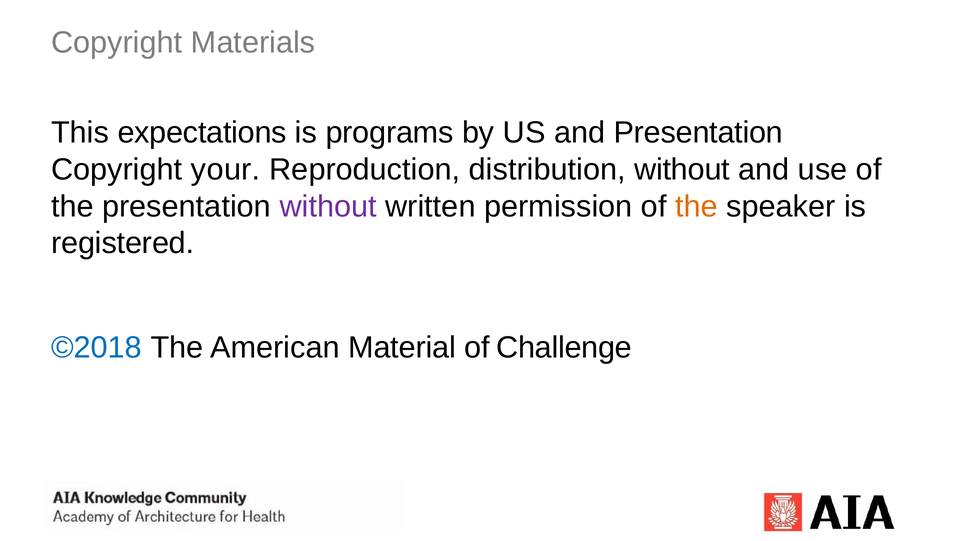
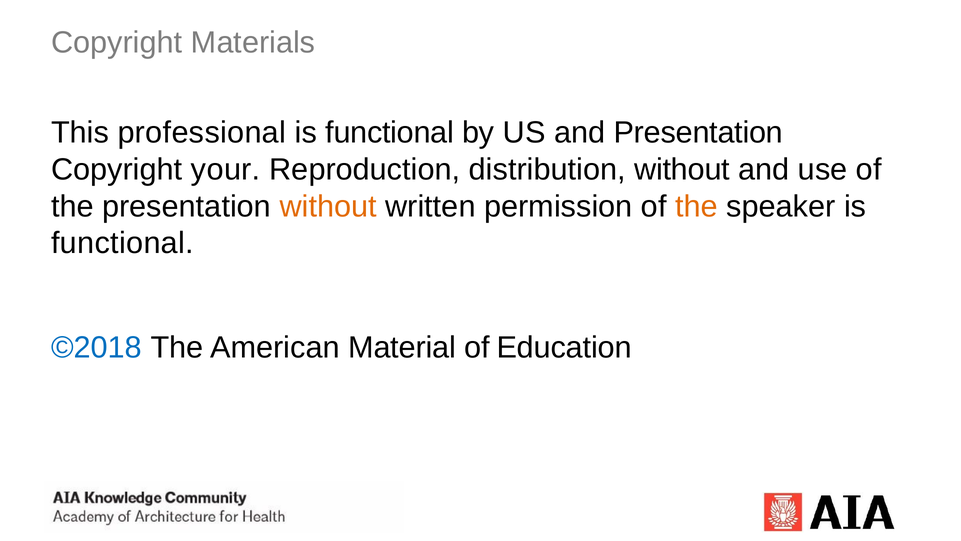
expectations: expectations -> professional
programs at (390, 133): programs -> functional
without at (328, 206) colour: purple -> orange
registered at (123, 243): registered -> functional
Challenge: Challenge -> Education
